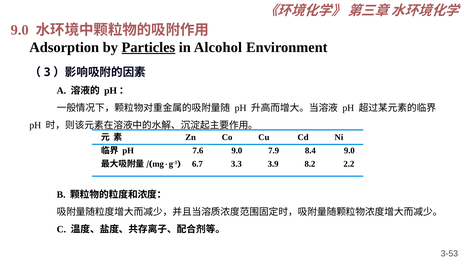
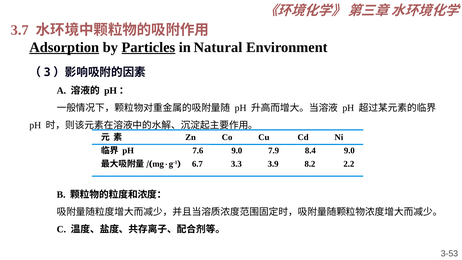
9.0 at (20, 30): 9.0 -> 3.7
Adsorption underline: none -> present
Alcohol: Alcohol -> Natural
